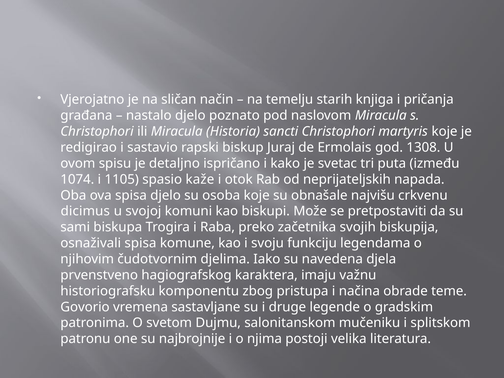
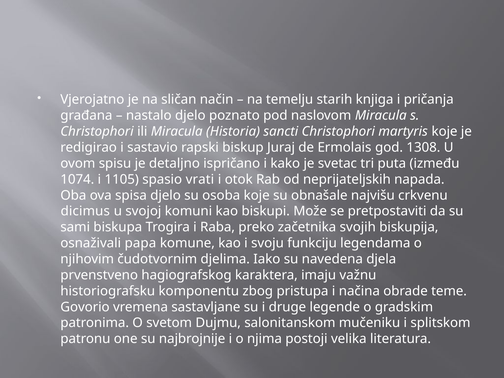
kaže: kaže -> vrati
osnaživali spisa: spisa -> papa
